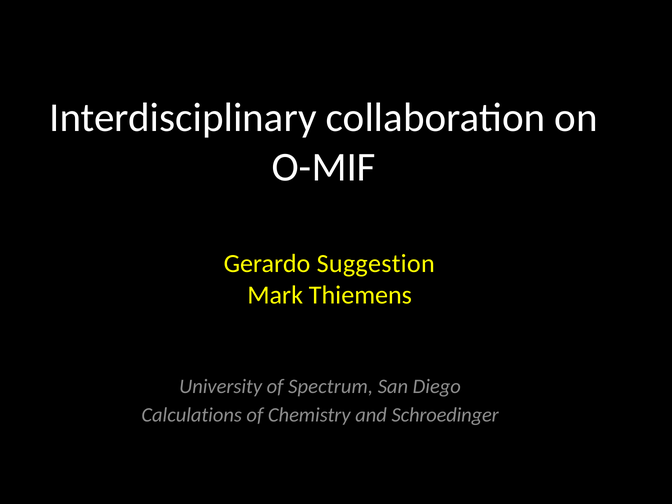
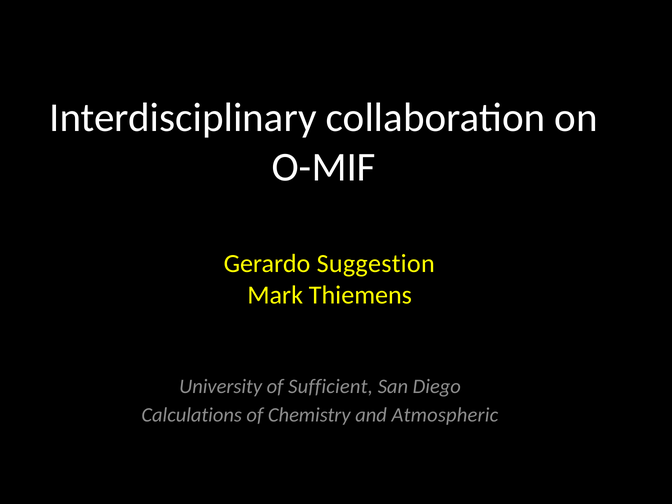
Spectrum: Spectrum -> Sufficient
Schroedinger: Schroedinger -> Atmospheric
